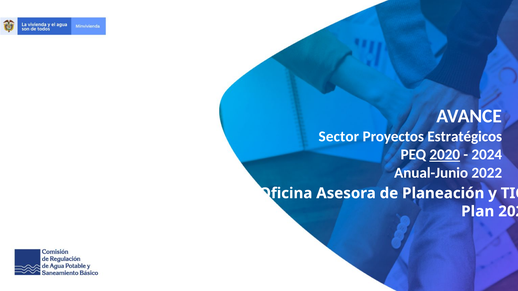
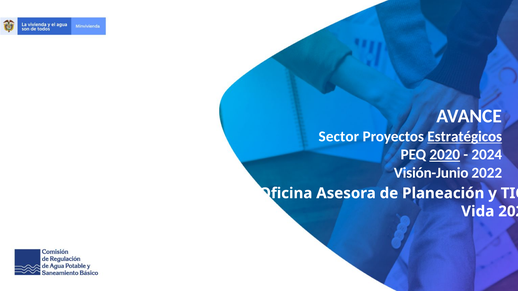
Estratégicos underline: none -> present
Anual-Junio: Anual-Junio -> Visión-Junio
Plan: Plan -> Vida
